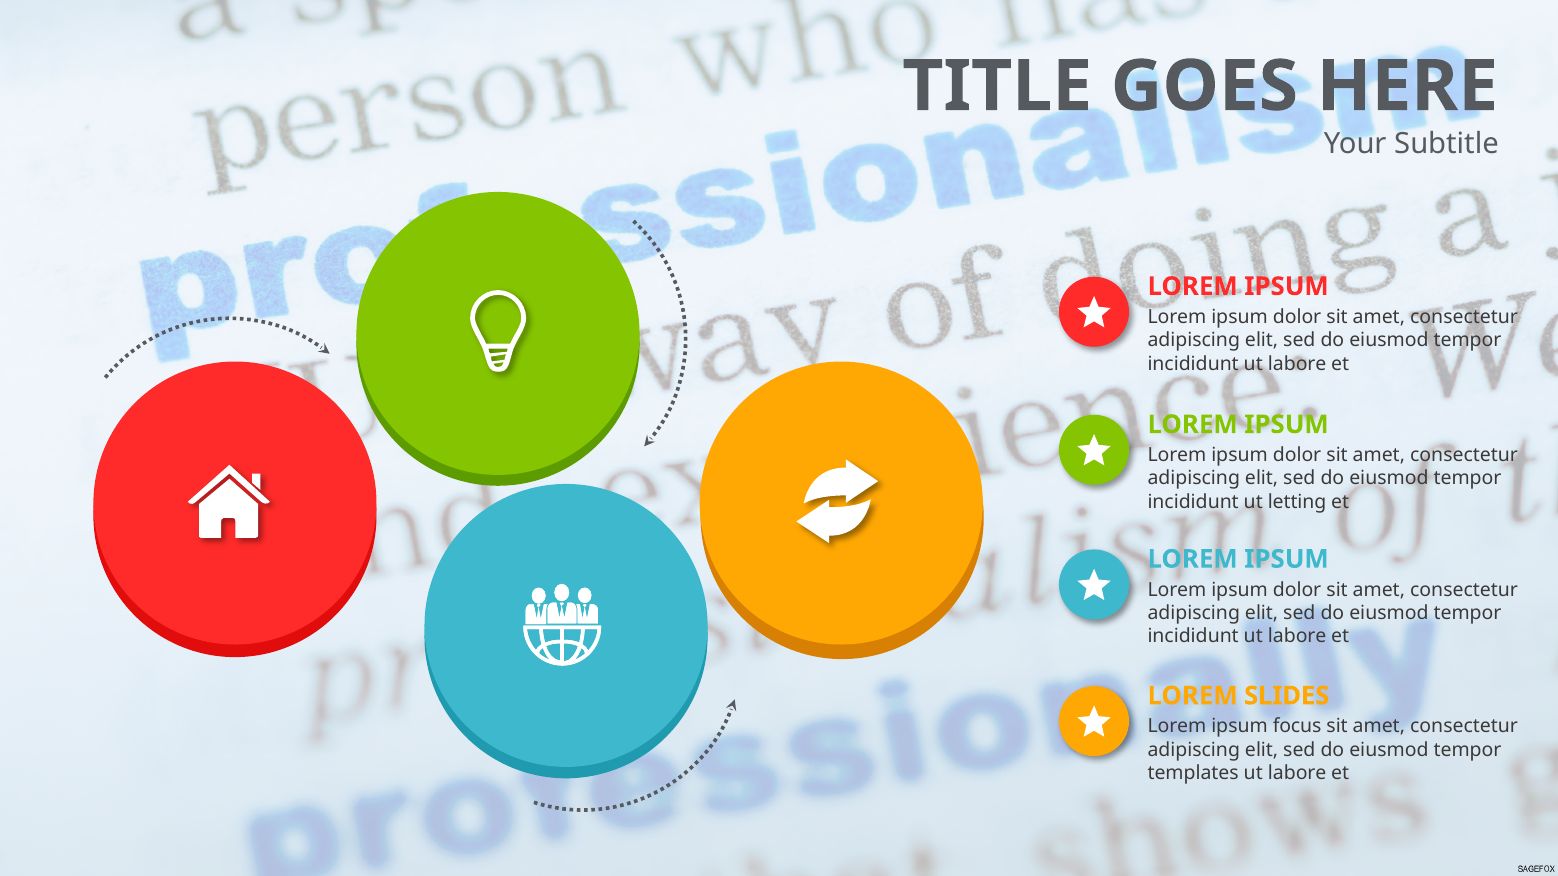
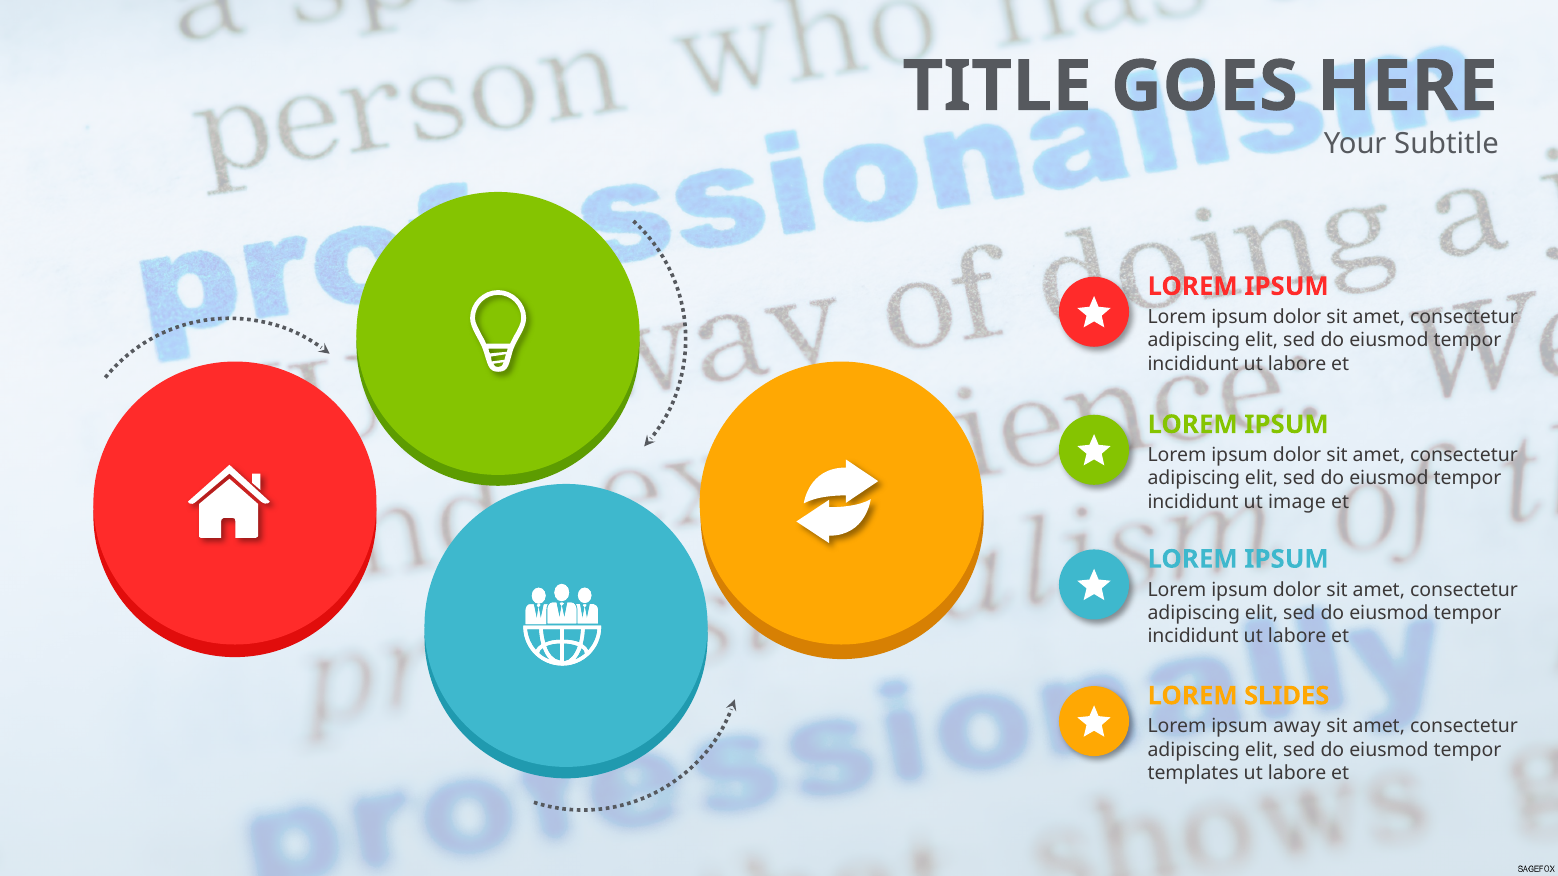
letting: letting -> image
focus: focus -> away
